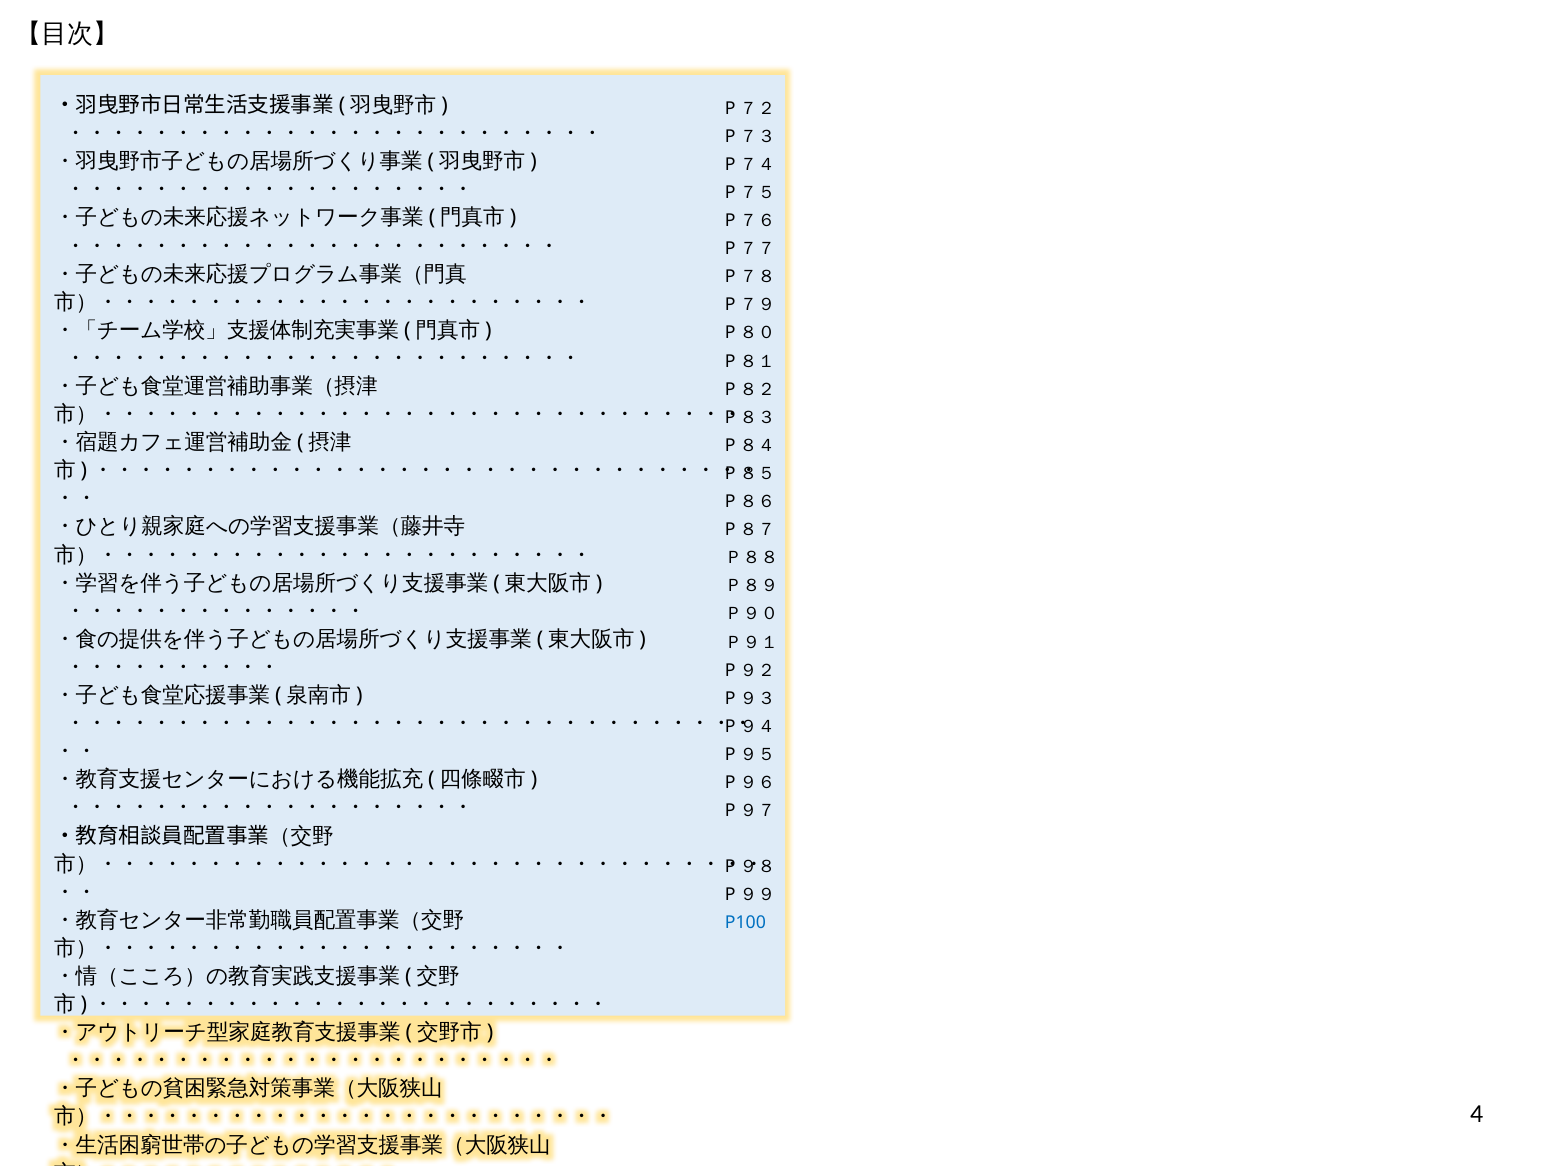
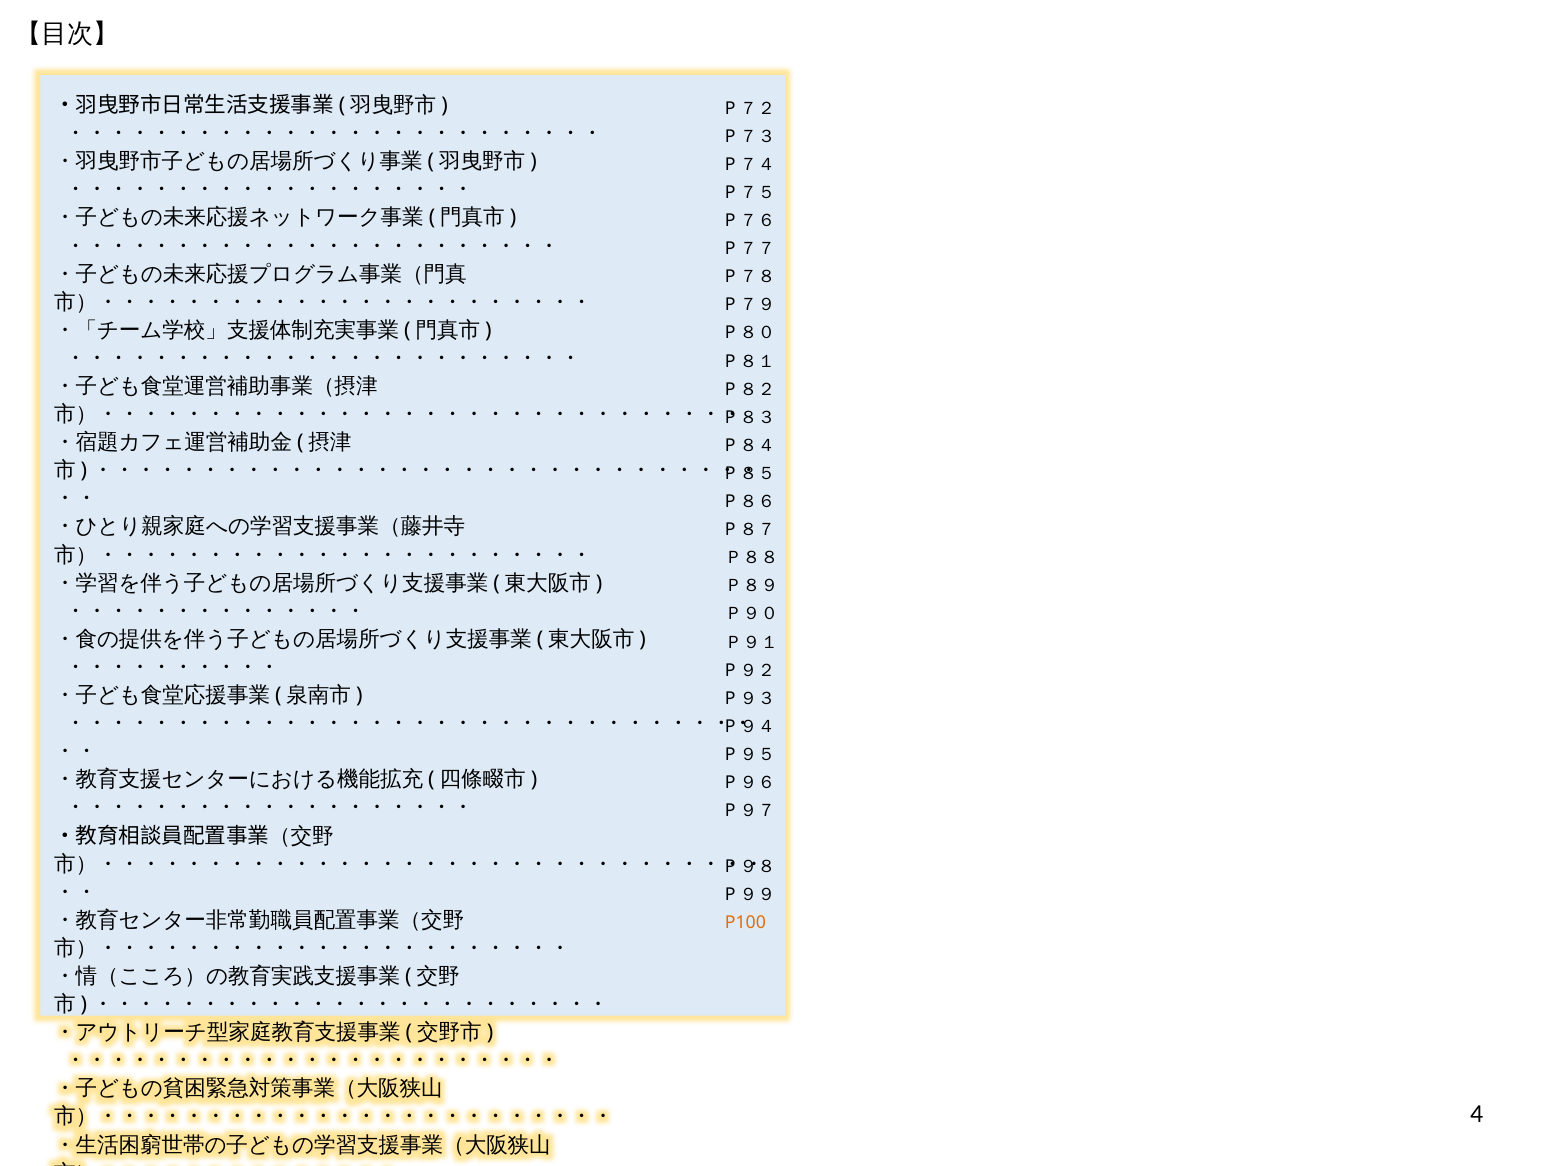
P100 colour: blue -> orange
